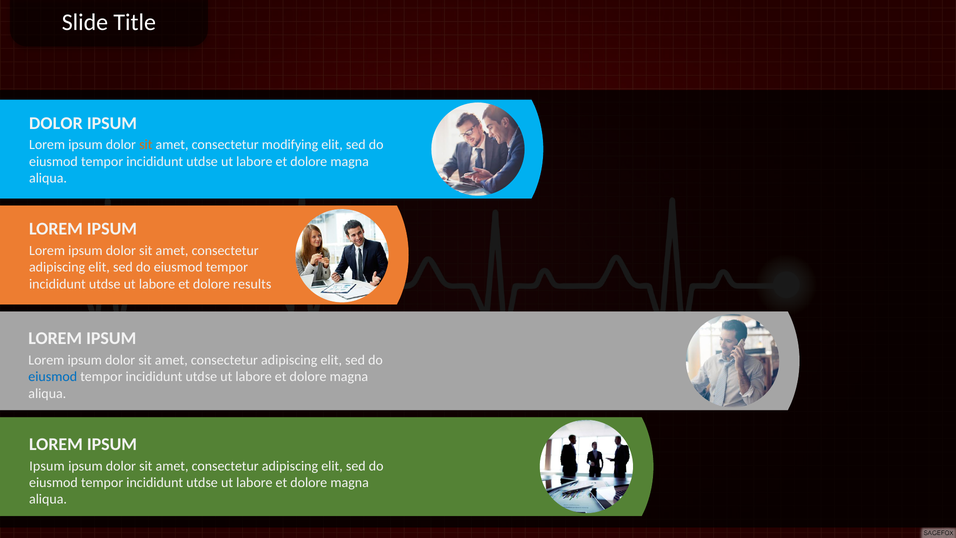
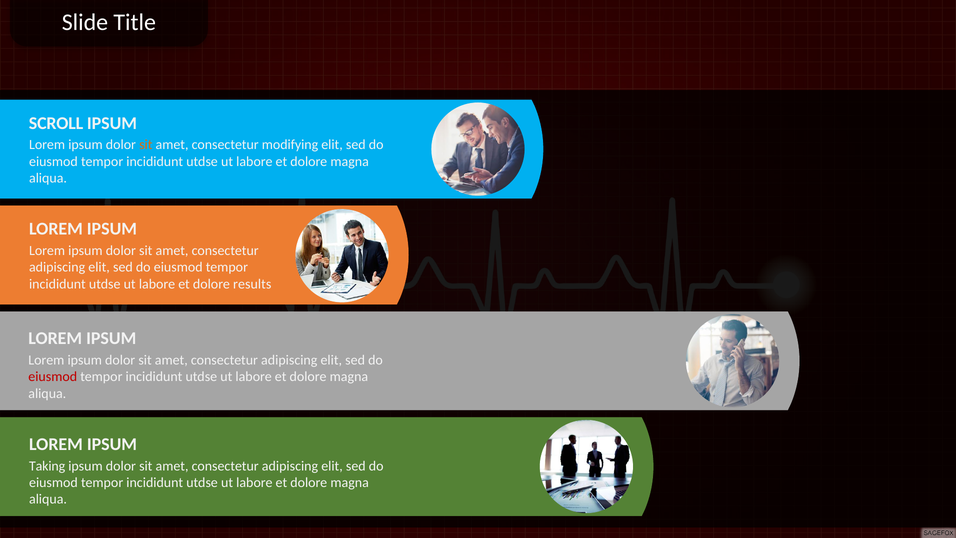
DOLOR at (56, 123): DOLOR -> SCROLL
eiusmod at (53, 377) colour: blue -> red
Ipsum at (47, 466): Ipsum -> Taking
